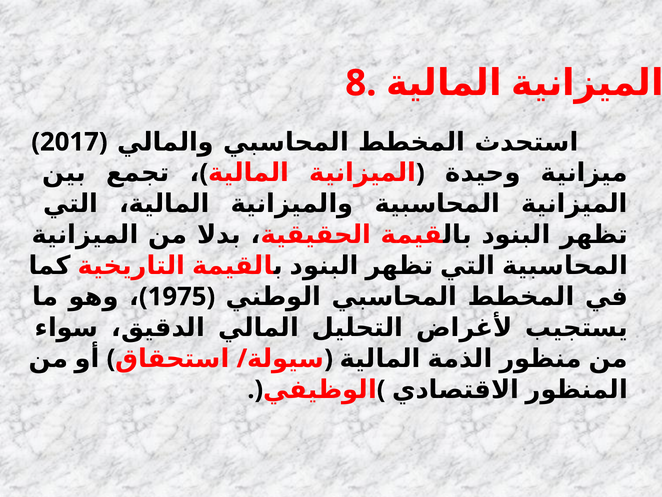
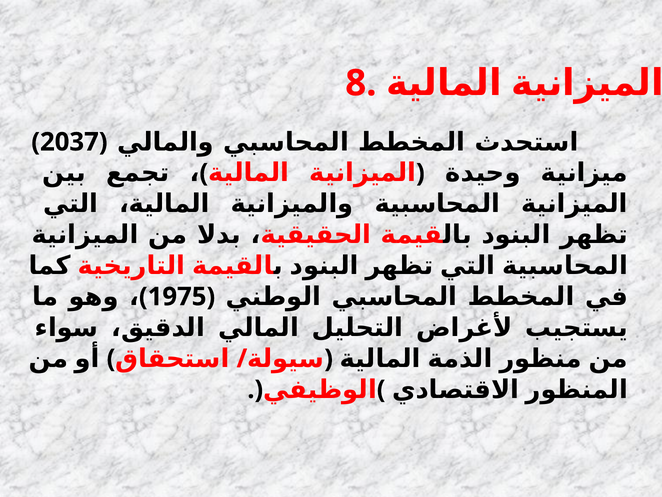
2017: 2017 -> 2037
